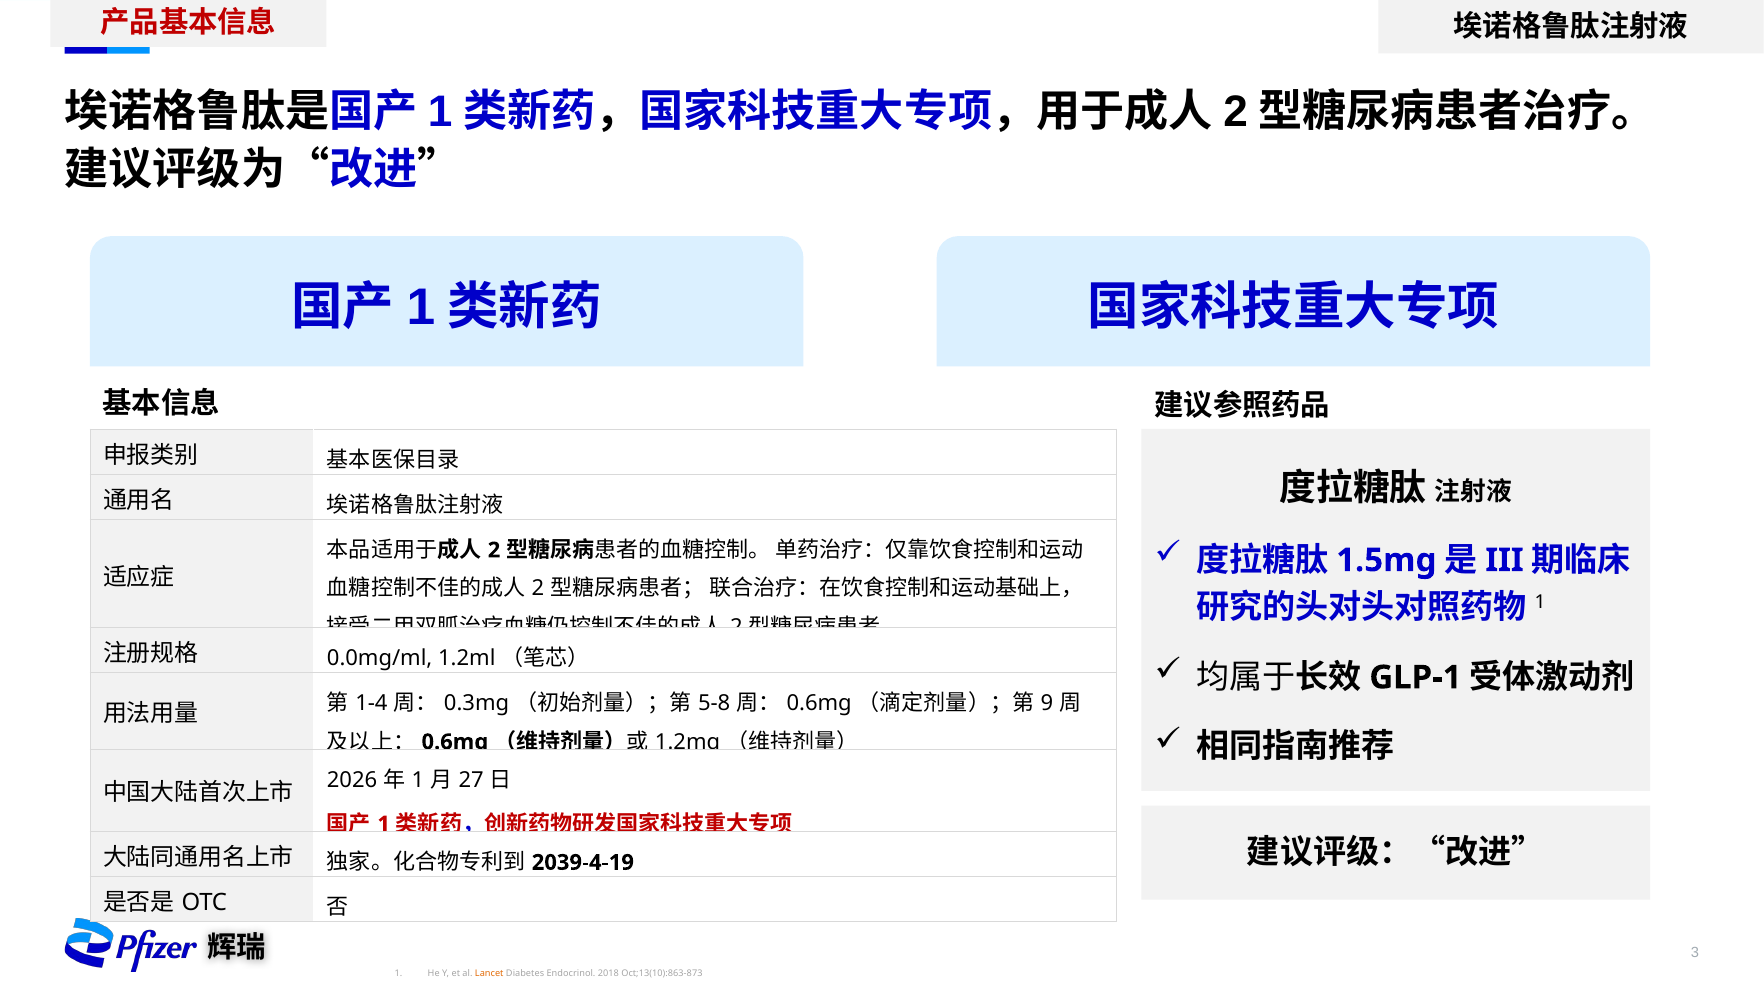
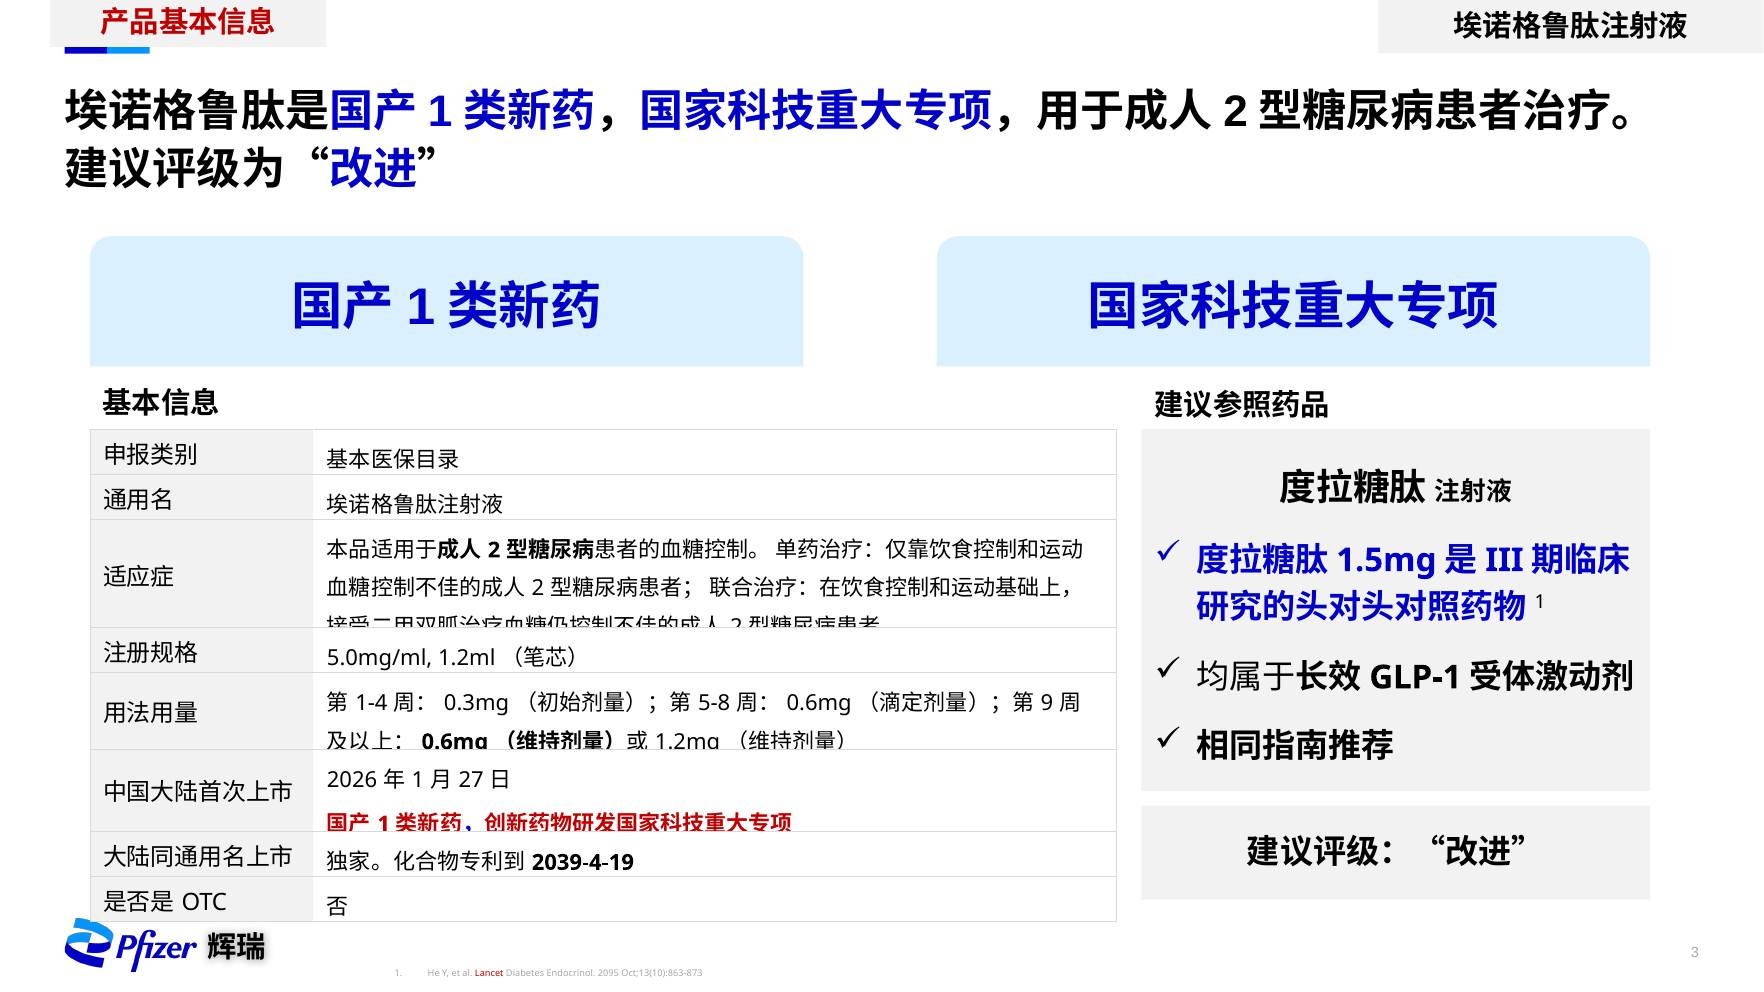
0.0mg/ml: 0.0mg/ml -> 5.0mg/ml
Lancet colour: orange -> red
2018: 2018 -> 2095
